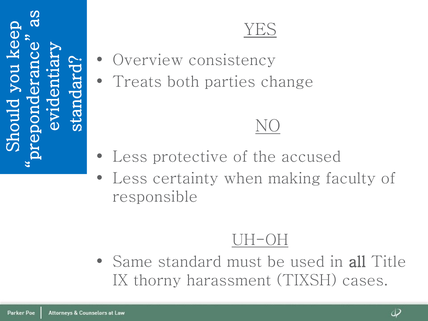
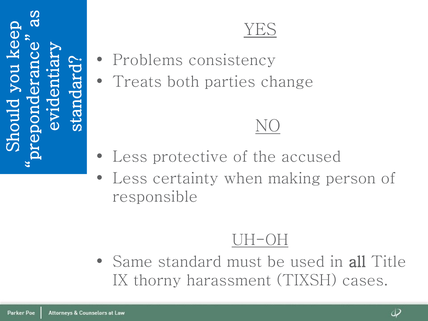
Overview: Overview -> Problems
faculty: faculty -> person
